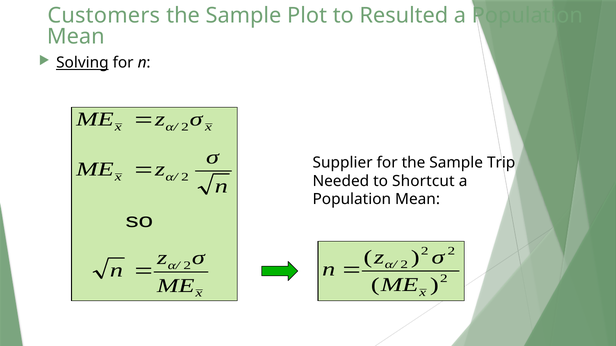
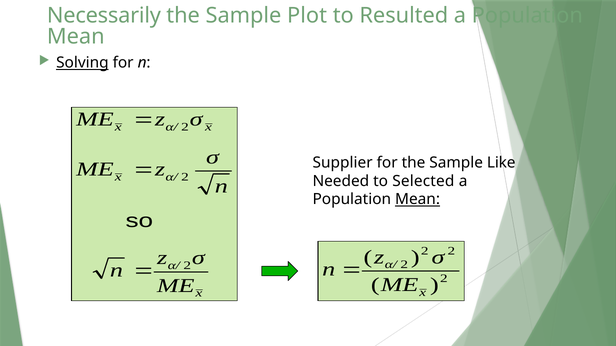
Customers: Customers -> Necessarily
Trip: Trip -> Like
Shortcut: Shortcut -> Selected
Mean at (418, 200) underline: none -> present
